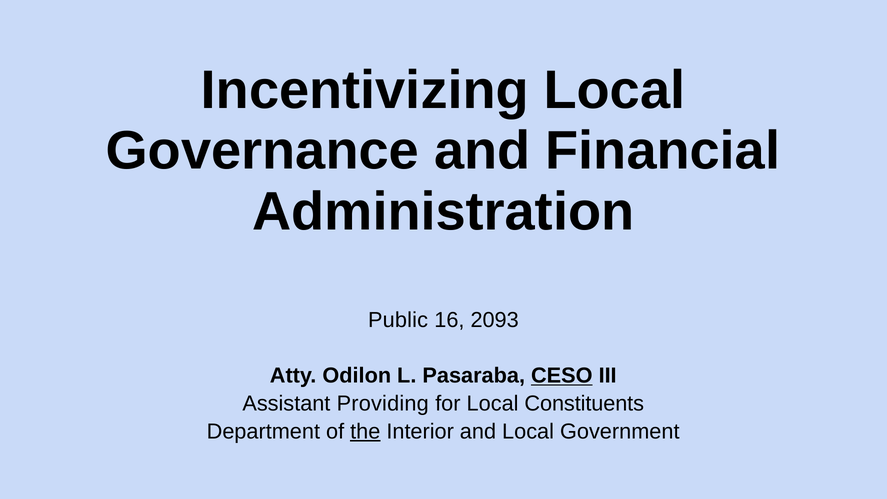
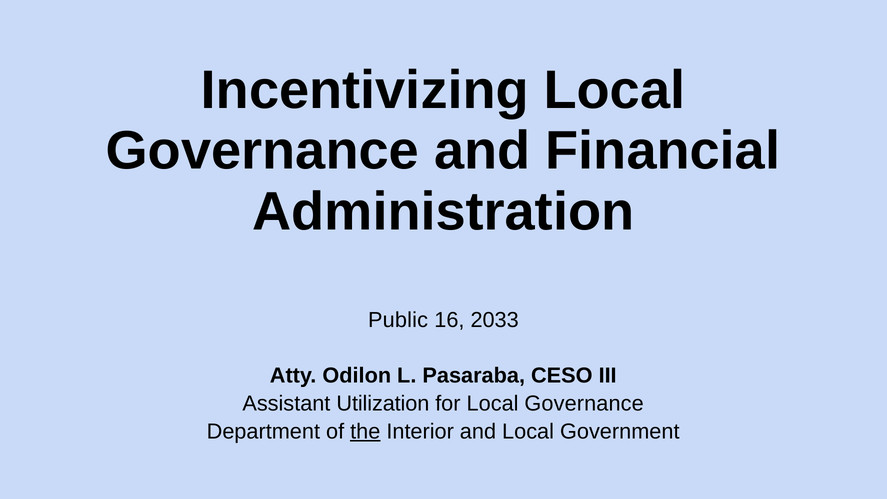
2093: 2093 -> 2033
CESO underline: present -> none
Providing: Providing -> Utilization
for Local Constituents: Constituents -> Governance
